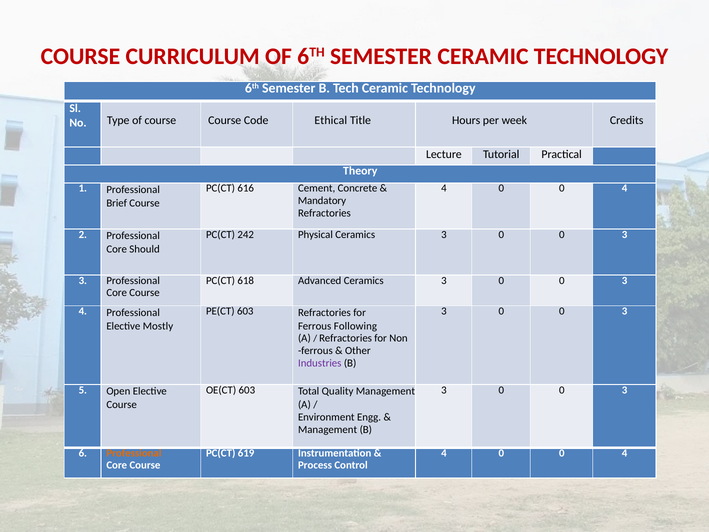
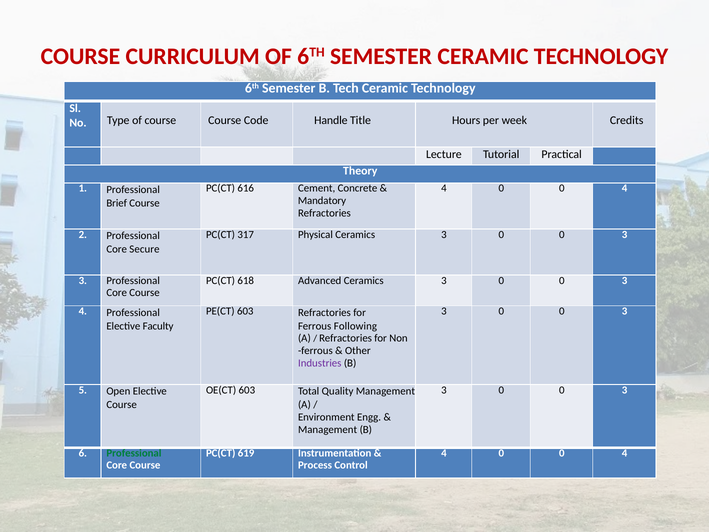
Ethical: Ethical -> Handle
242: 242 -> 317
Should: Should -> Secure
Mostly: Mostly -> Faculty
Professional at (134, 453) colour: orange -> green
